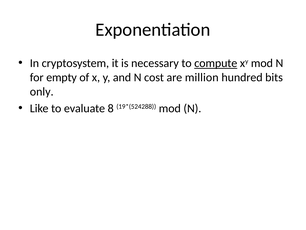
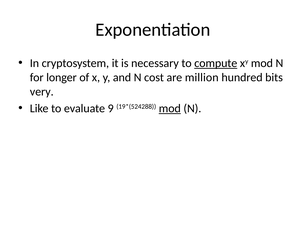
empty: empty -> longer
only: only -> very
8: 8 -> 9
mod at (170, 108) underline: none -> present
